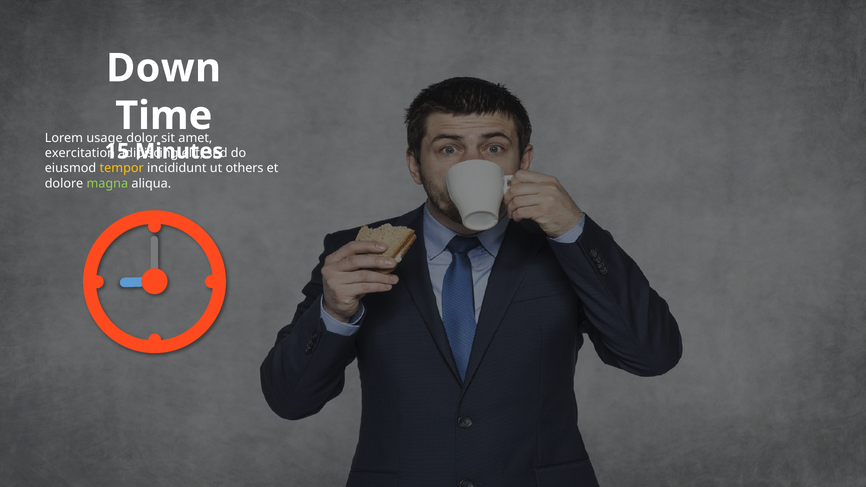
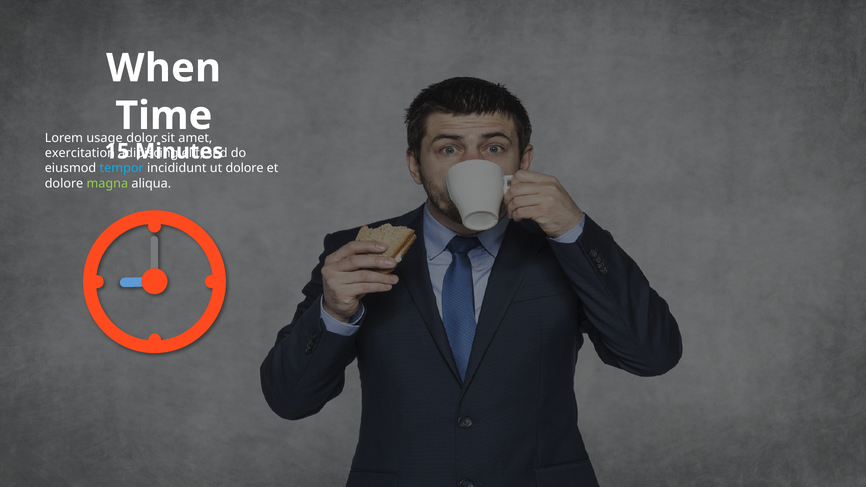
Down: Down -> When
tempor colour: yellow -> light blue
others at (245, 168): others -> dolore
